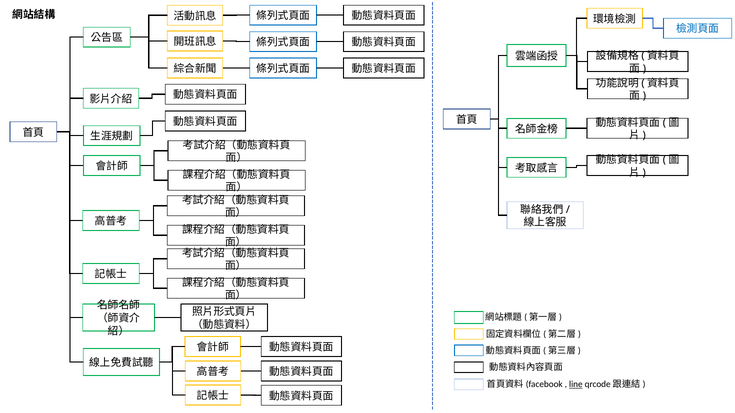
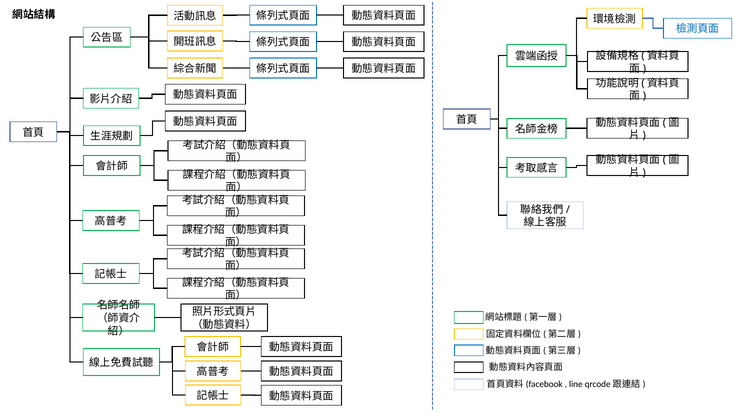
line underline: present -> none
